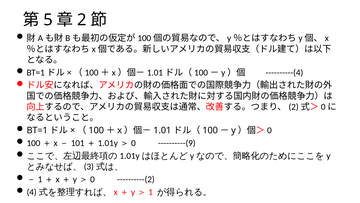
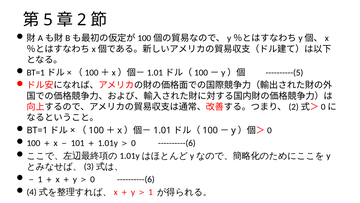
----------(4: ----------(4 -> ----------(5
100＋x－101＋1.01y＞0 ----------(9: ----------(9 -> ----------(6
－1＋x＋y＞0 ----------(2: ----------(2 -> ----------(6
